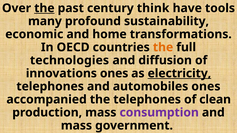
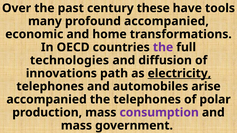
the at (44, 8) underline: present -> none
think: think -> these
profound sustainability: sustainability -> accompanied
the at (163, 47) colour: orange -> purple
innovations ones: ones -> path
automobiles ones: ones -> arise
clean: clean -> polar
